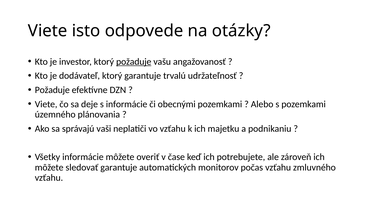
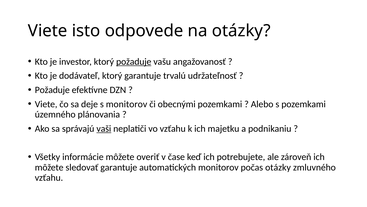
s informácie: informácie -> monitorov
vaši underline: none -> present
počas vzťahu: vzťahu -> otázky
